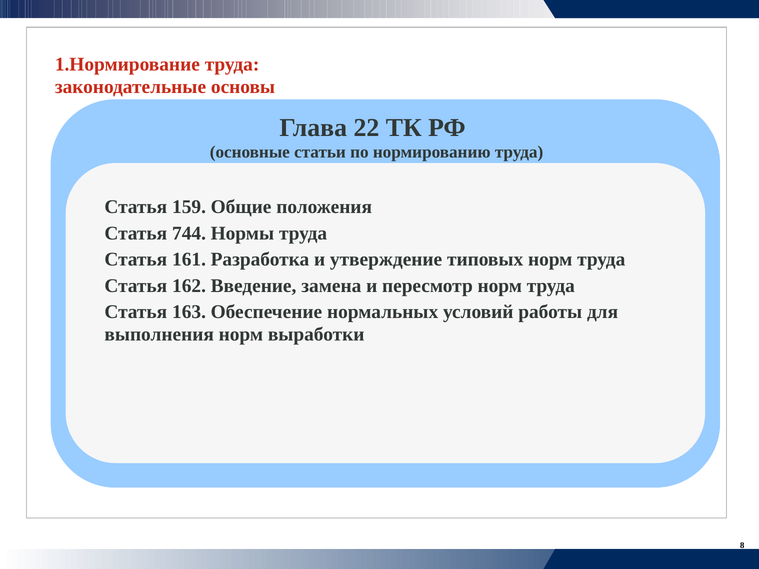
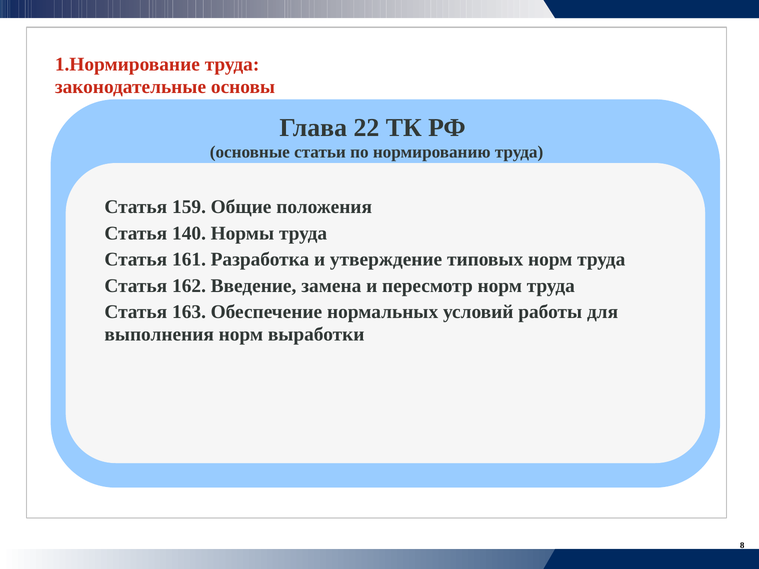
744: 744 -> 140
